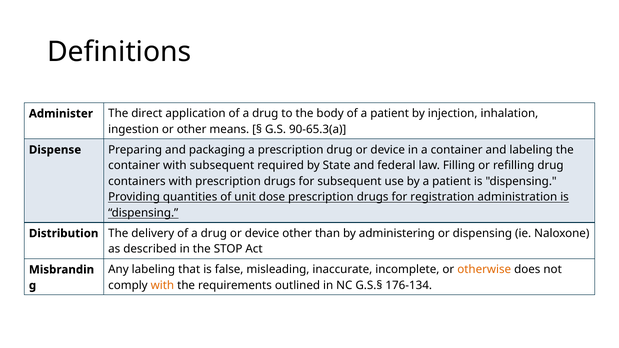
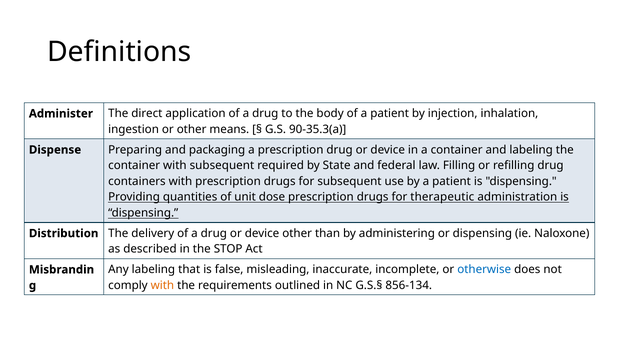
90-65.3(a: 90-65.3(a -> 90-35.3(a
registration: registration -> therapeutic
otherwise colour: orange -> blue
176-134: 176-134 -> 856-134
